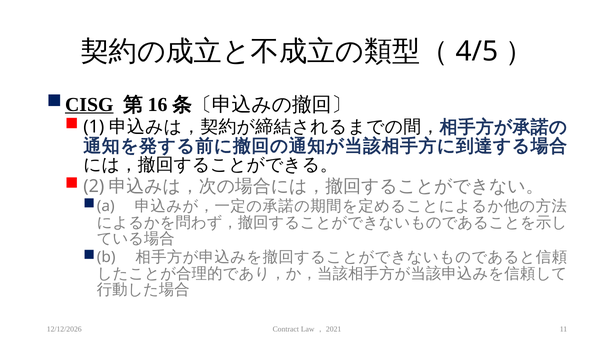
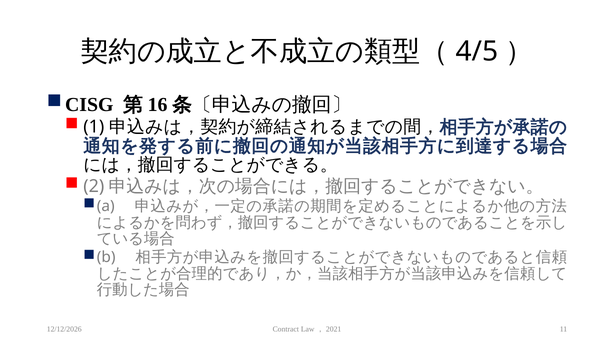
CISG underline: present -> none
